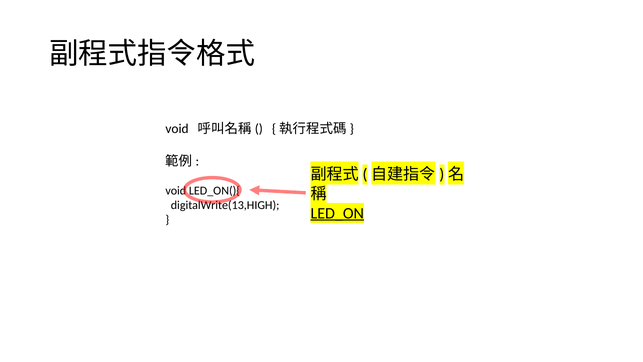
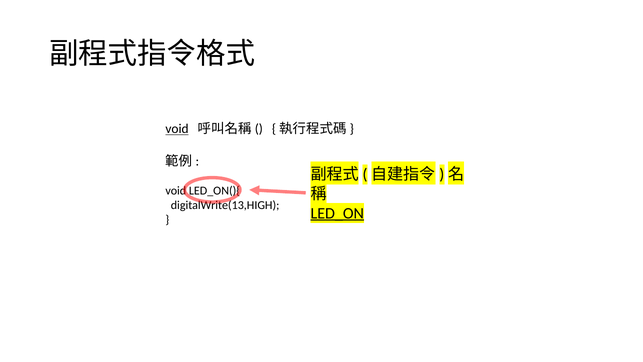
void at (177, 129) underline: none -> present
